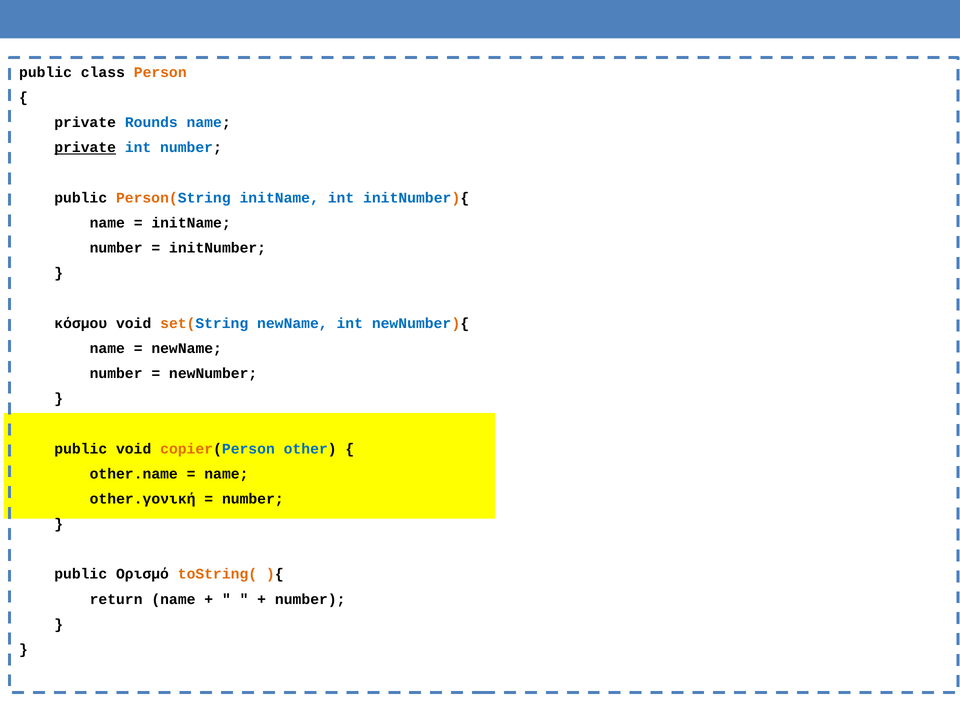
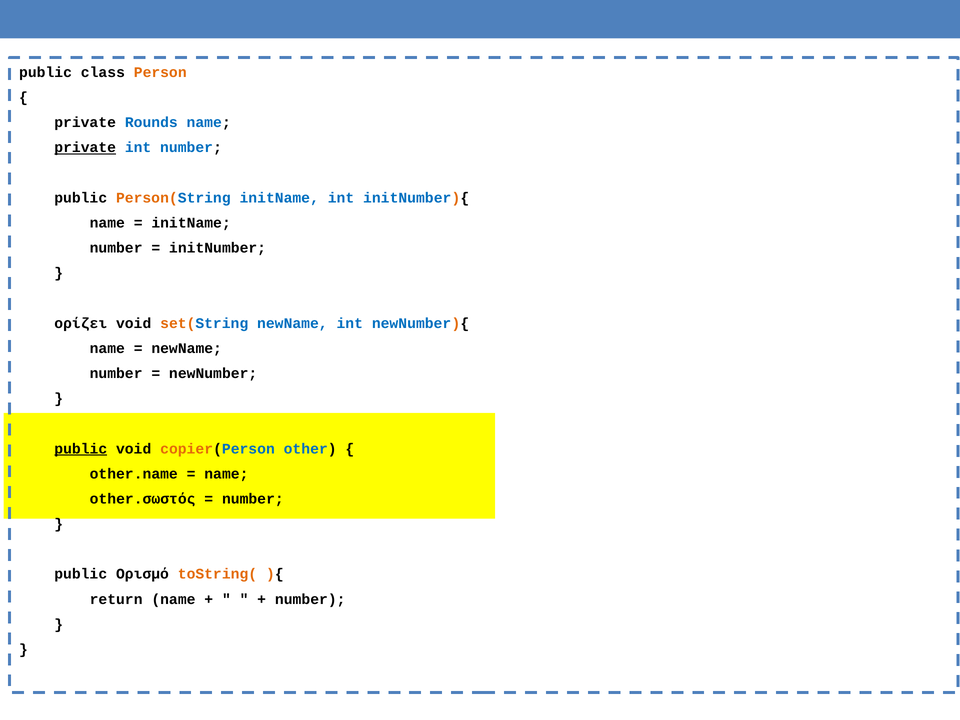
κόσμου: κόσμου -> ορίζει
public at (81, 449) underline: none -> present
other.γονική: other.γονική -> other.σωστός
